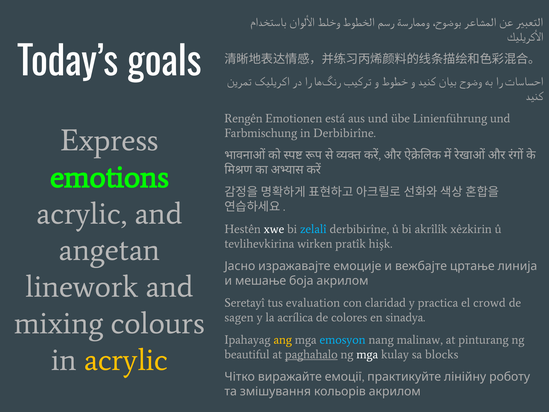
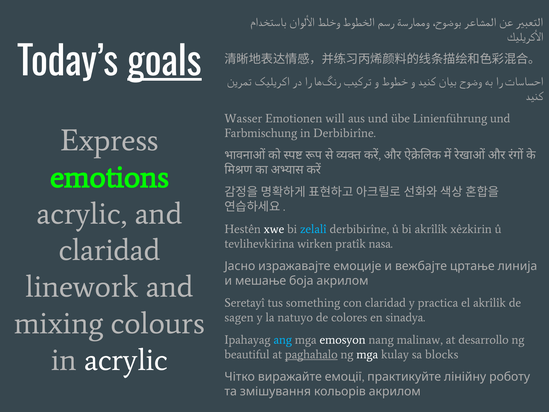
goals underline: none -> present
Rengên: Rengên -> Wasser
está: está -> will
angetan at (109, 250): angetan -> claridad
hişk: hişk -> nasa
evaluation: evaluation -> something
el crowd: crowd -> akrîlîk
acrílica: acrílica -> natuyo
ang colour: yellow -> light blue
emosyon colour: light blue -> white
pinturang: pinturang -> desarrollo
acrylic at (126, 360) colour: yellow -> white
